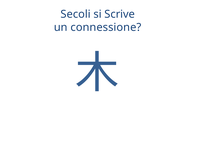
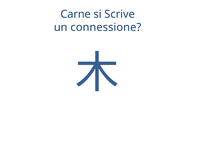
Secoli: Secoli -> Carne
